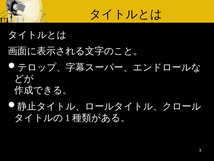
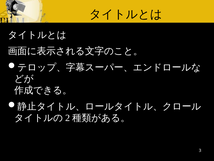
1: 1 -> 2
